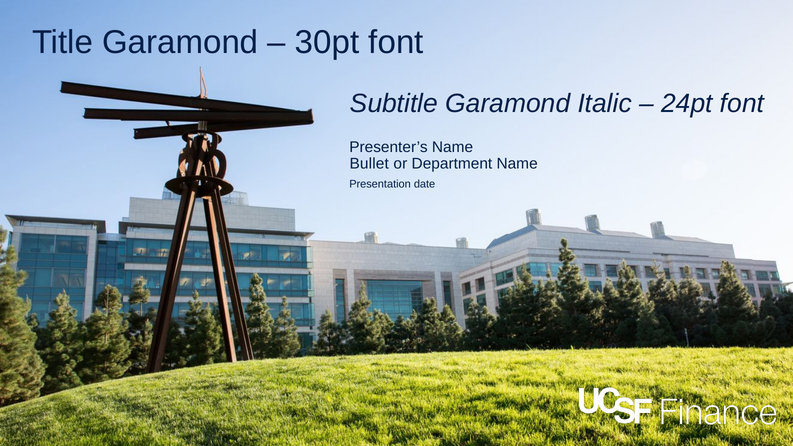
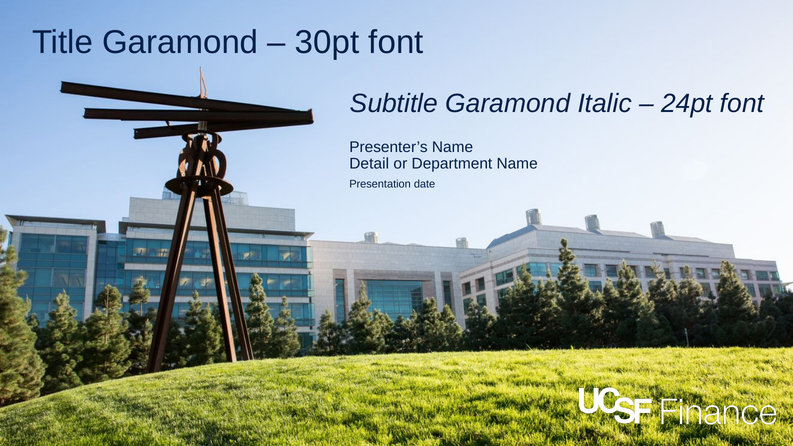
Bullet: Bullet -> Detail
